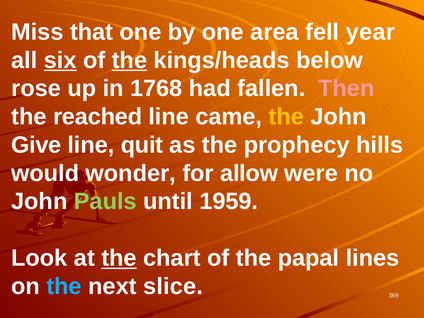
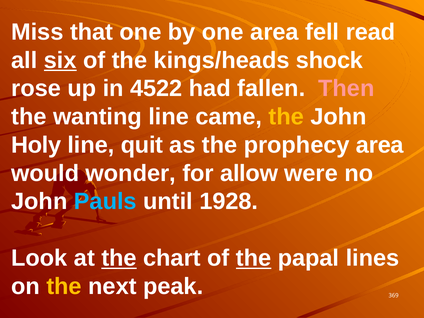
year: year -> read
the at (129, 60) underline: present -> none
below: below -> shock
1768: 1768 -> 4522
reached: reached -> wanting
Give: Give -> Holy
prophecy hills: hills -> area
Pauls colour: light green -> light blue
1959: 1959 -> 1928
the at (254, 258) underline: none -> present
the at (64, 286) colour: light blue -> yellow
slice: slice -> peak
